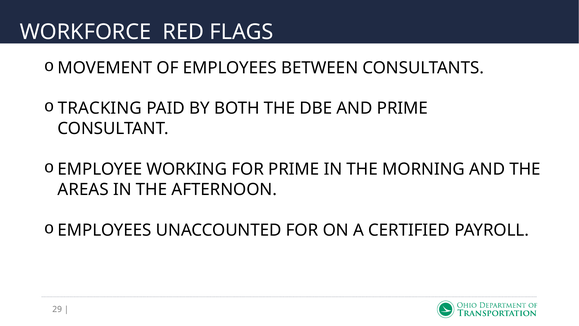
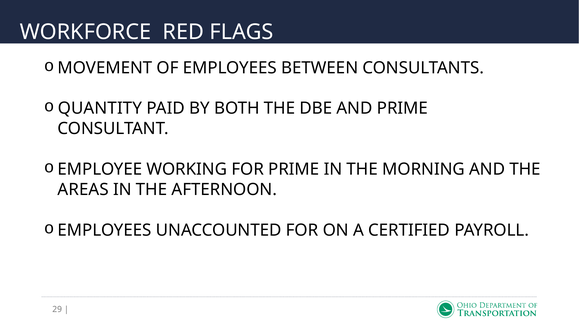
TRACKING: TRACKING -> QUANTITY
